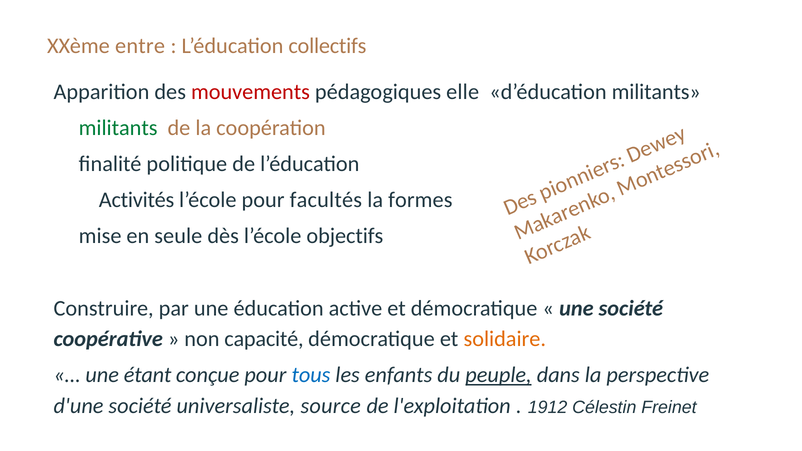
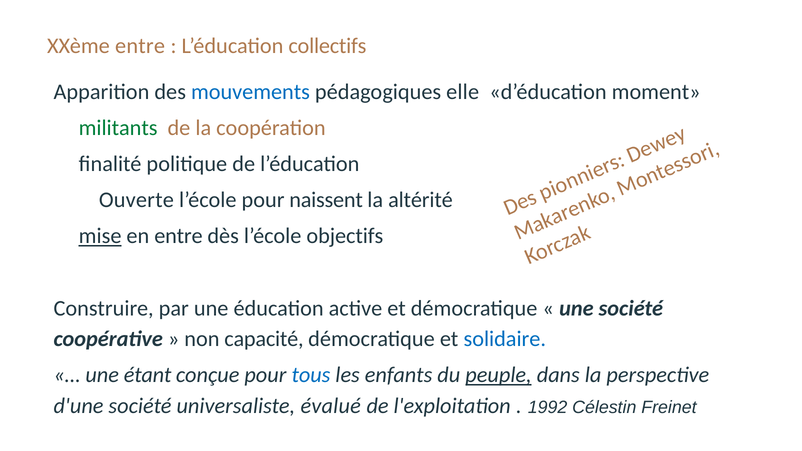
mouvements colour: red -> blue
d’éducation militants: militants -> moment
Activités: Activités -> Ouverte
facultés: facultés -> naissent
formes: formes -> altérité
mise underline: none -> present
en seule: seule -> entre
solidaire colour: orange -> blue
source: source -> évalué
1912: 1912 -> 1992
